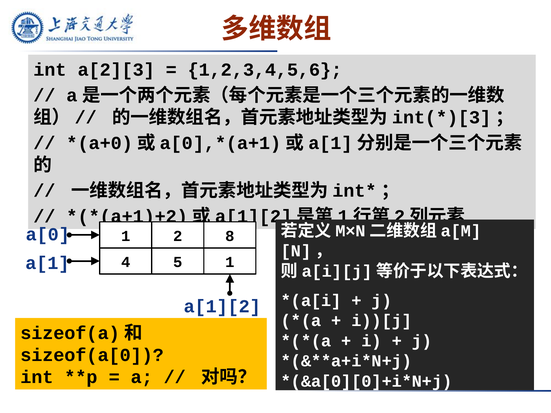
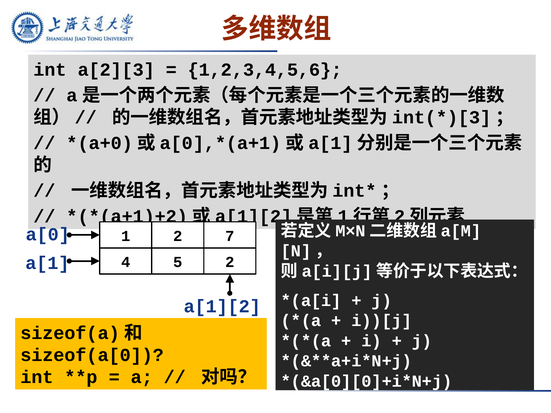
8: 8 -> 7
5 1: 1 -> 2
